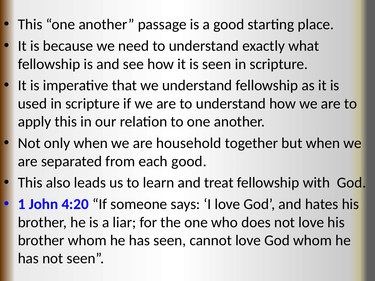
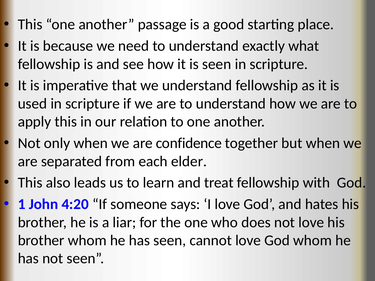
household: household -> confidence
each good: good -> elder
